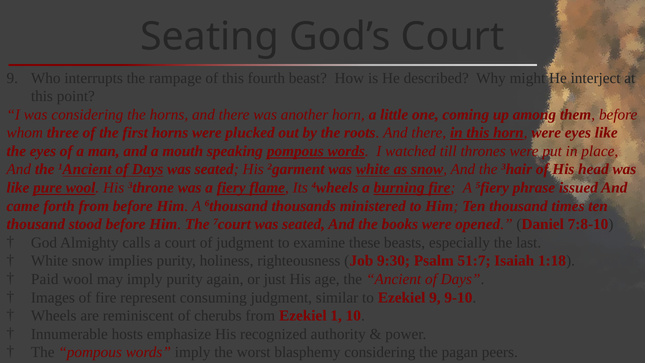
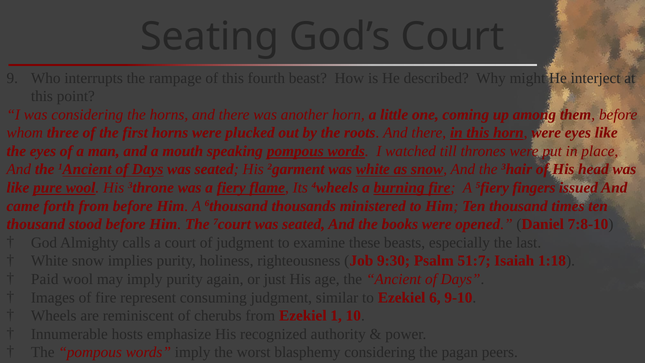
phrase: phrase -> fingers
Ezekiel 9: 9 -> 6
